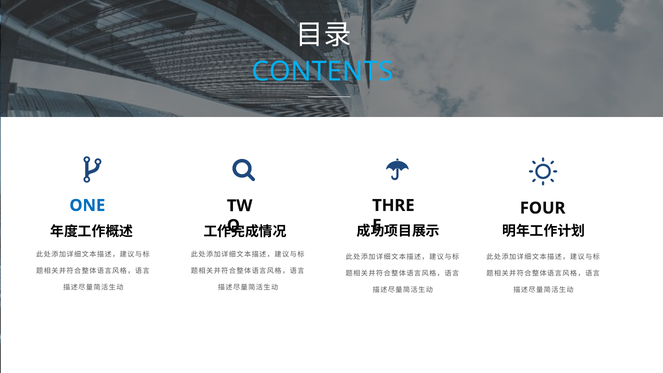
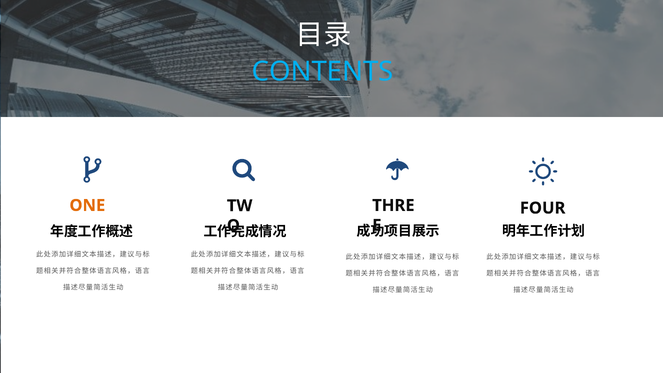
ONE colour: blue -> orange
